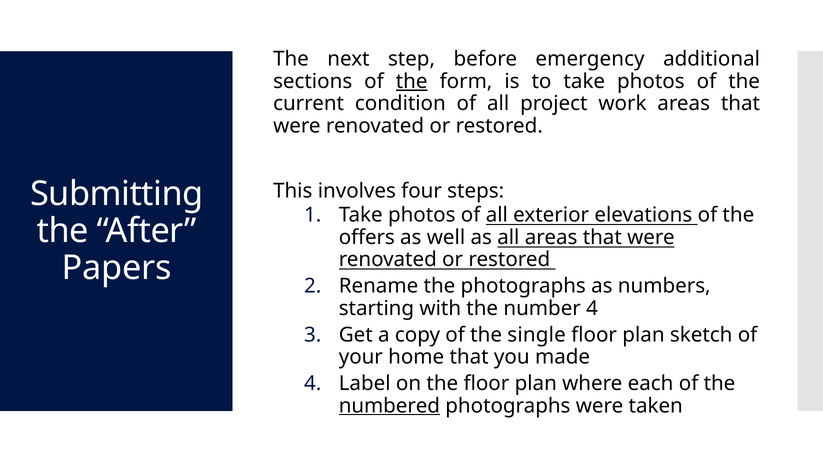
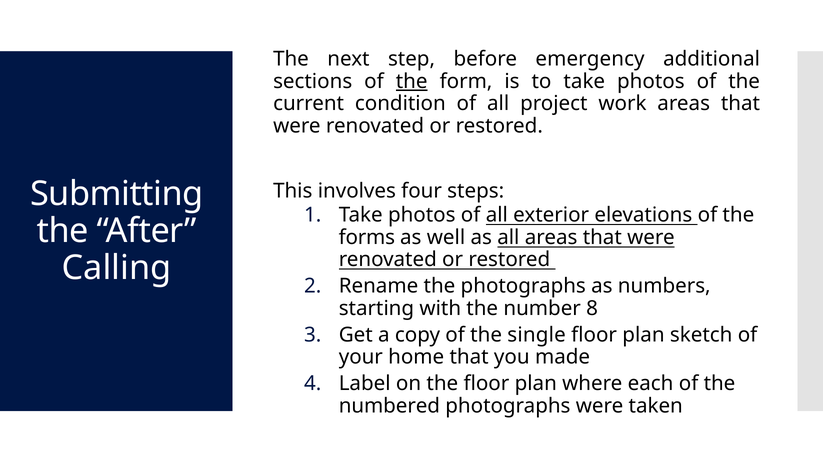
offers: offers -> forms
Papers: Papers -> Calling
number 4: 4 -> 8
numbered underline: present -> none
